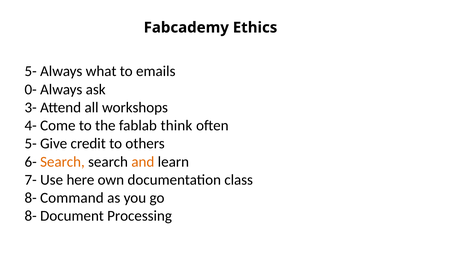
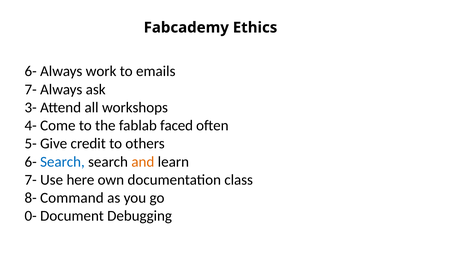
5- at (31, 71): 5- -> 6-
what: what -> work
0- at (31, 89): 0- -> 7-
think: think -> faced
Search at (62, 161) colour: orange -> blue
8- at (31, 216): 8- -> 0-
Processing: Processing -> Debugging
